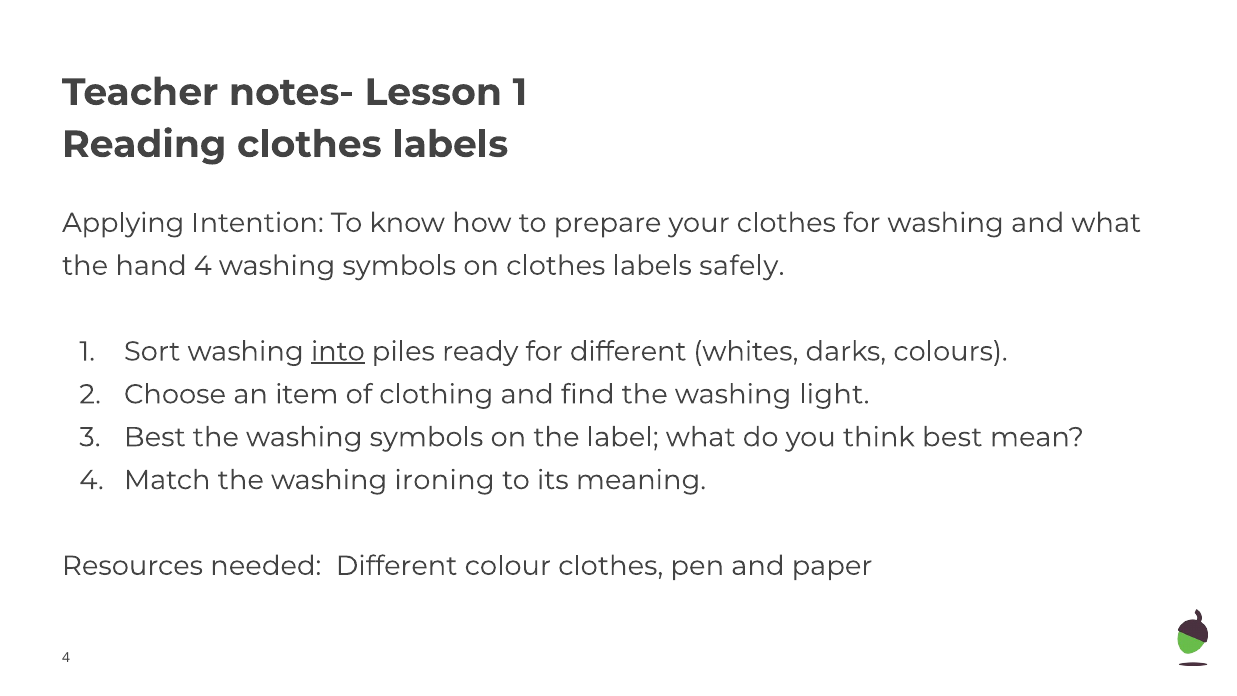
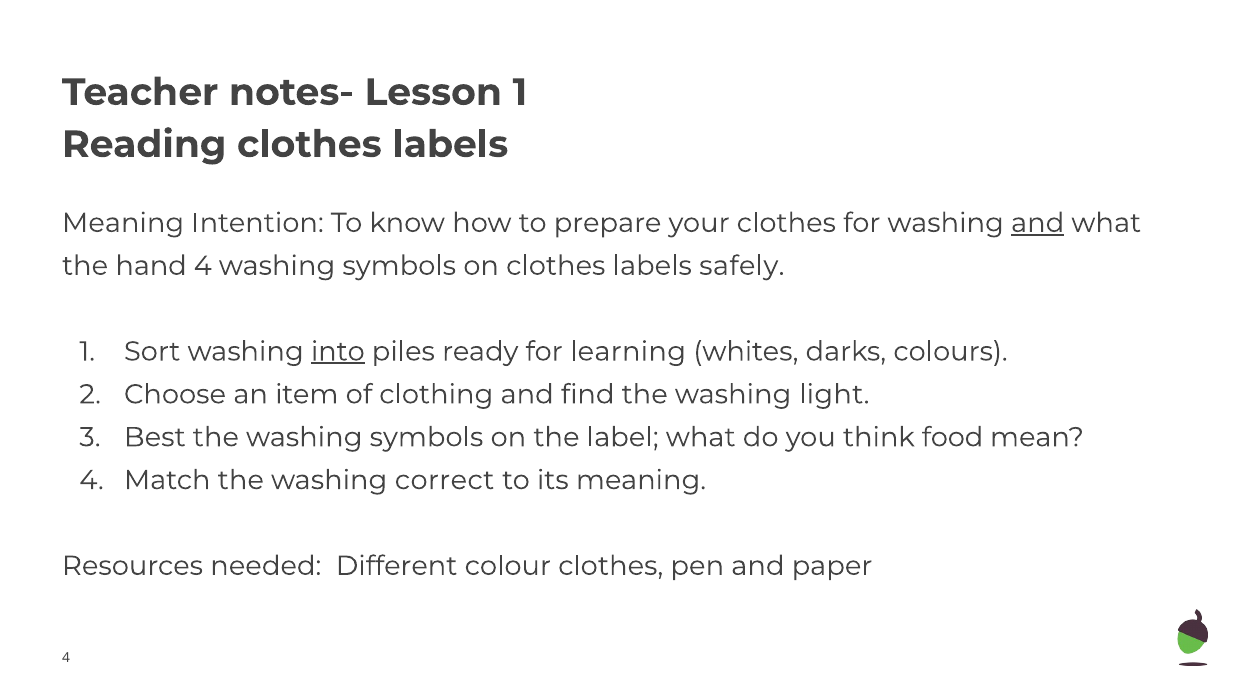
Applying at (123, 223): Applying -> Meaning
and at (1038, 223) underline: none -> present
for different: different -> learning
think best: best -> food
ironing: ironing -> correct
